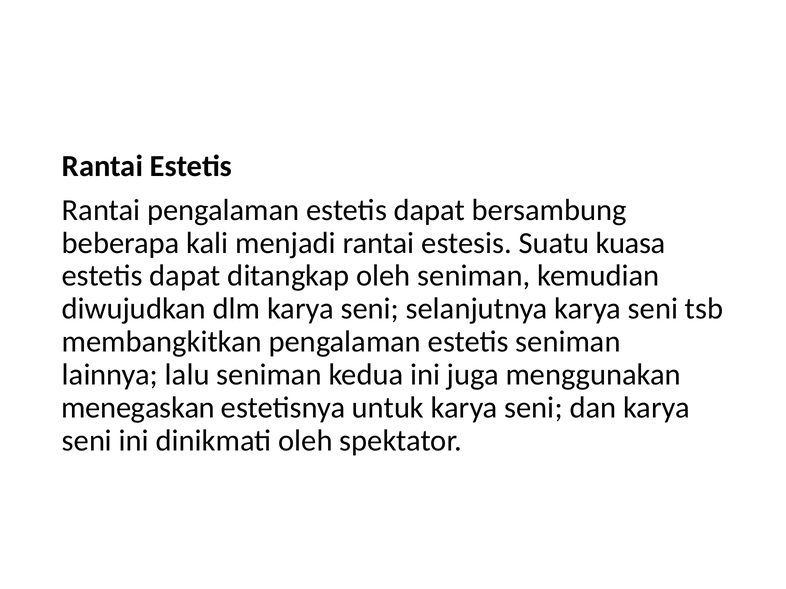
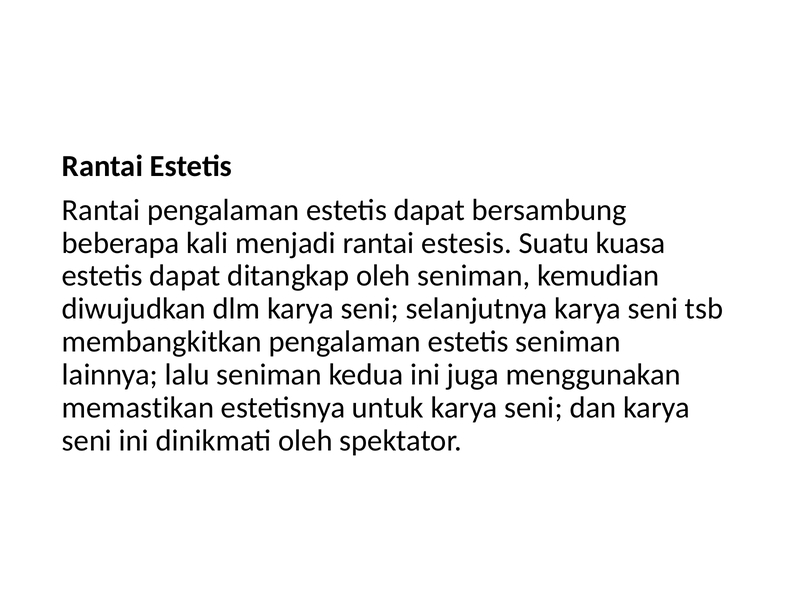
menegaskan: menegaskan -> memastikan
